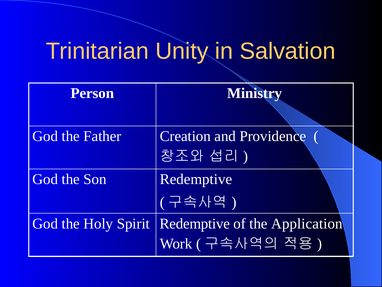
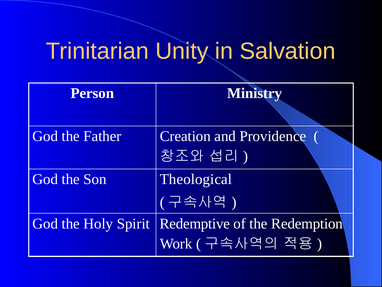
Son Redemptive: Redemptive -> Theological
Application: Application -> Redemption
